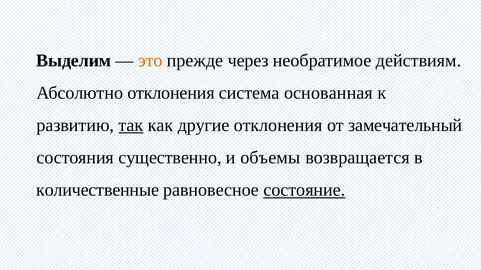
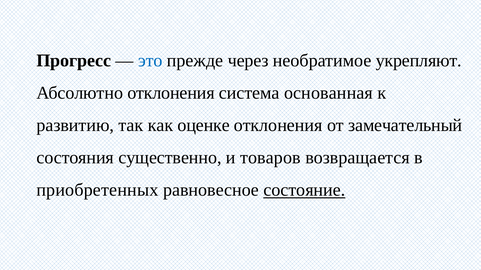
Выделим: Выделим -> Прогресс
это colour: orange -> blue
действиям: действиям -> укрепляют
так underline: present -> none
другие: другие -> оценке
объемы: объемы -> товаров
количественные: количественные -> приобретенных
